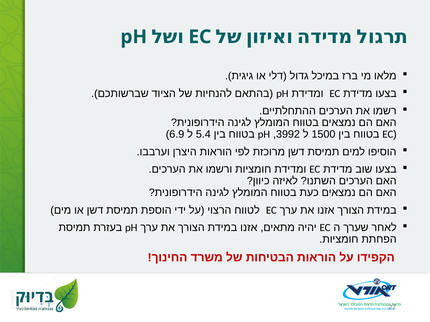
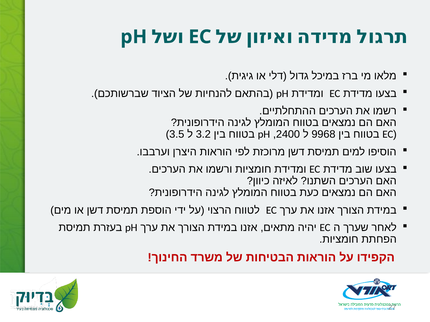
6.9: 6.9 -> 3.5
5.4: 5.4 -> 3.2
3992: 3992 -> 2400
1500: 1500 -> 9968
